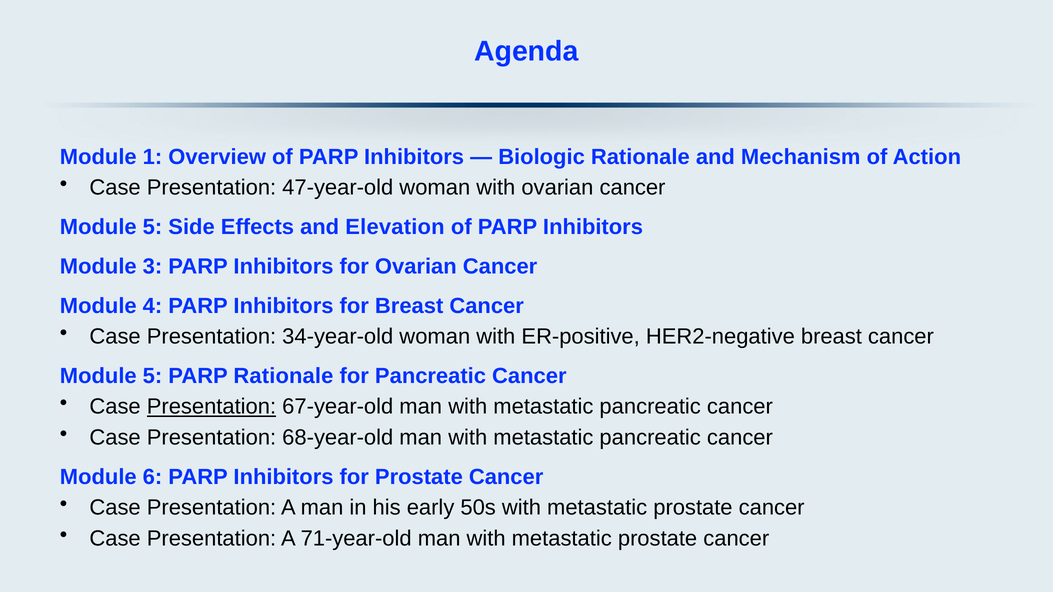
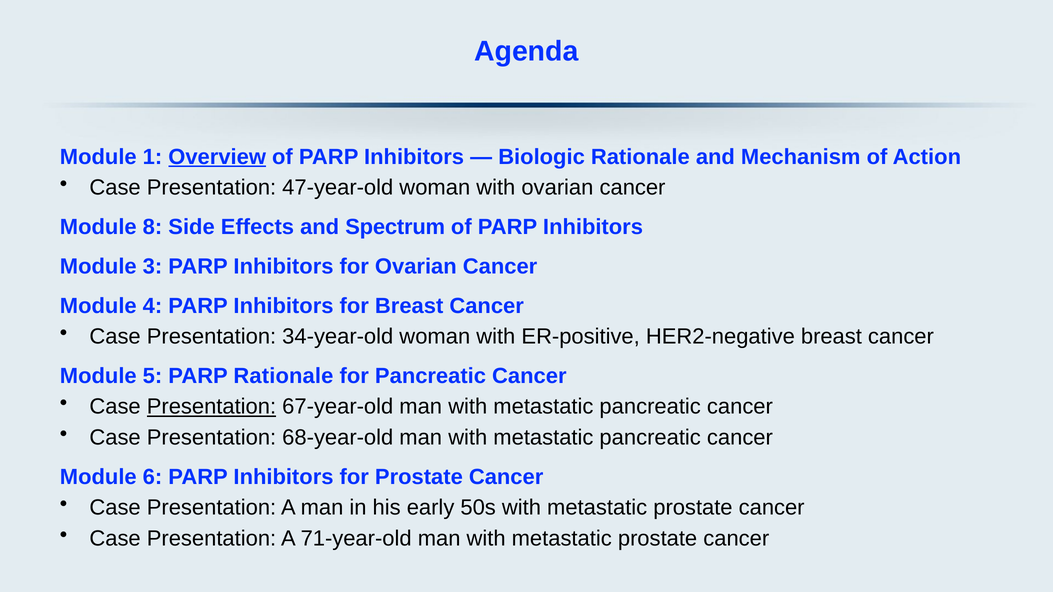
Overview underline: none -> present
5 at (152, 227): 5 -> 8
Elevation: Elevation -> Spectrum
